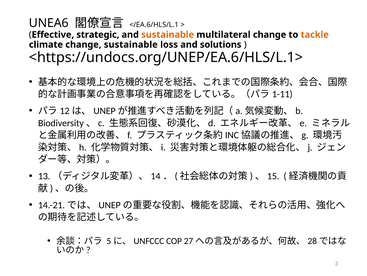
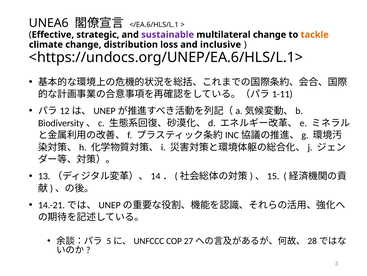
sustainable at (168, 35) colour: orange -> purple
change sustainable: sustainable -> distribution
solutions: solutions -> inclusive
